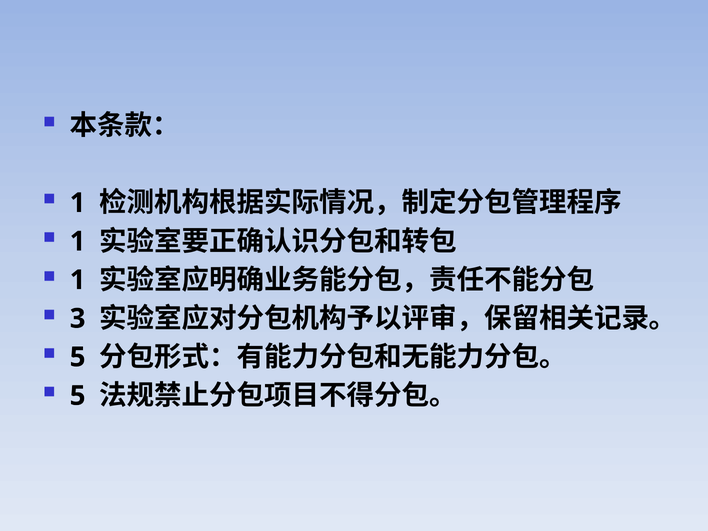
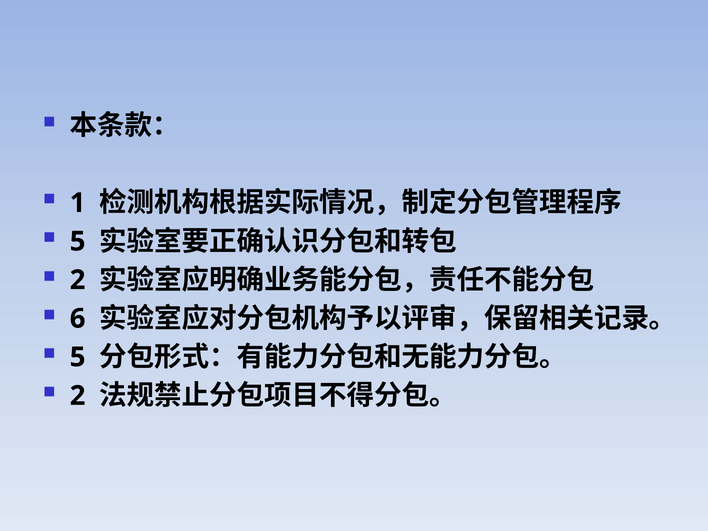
1 at (78, 241): 1 -> 5
1 at (78, 280): 1 -> 2
3: 3 -> 6
5 at (78, 396): 5 -> 2
